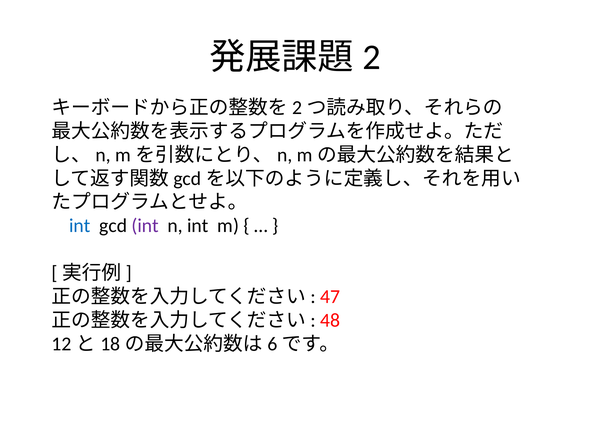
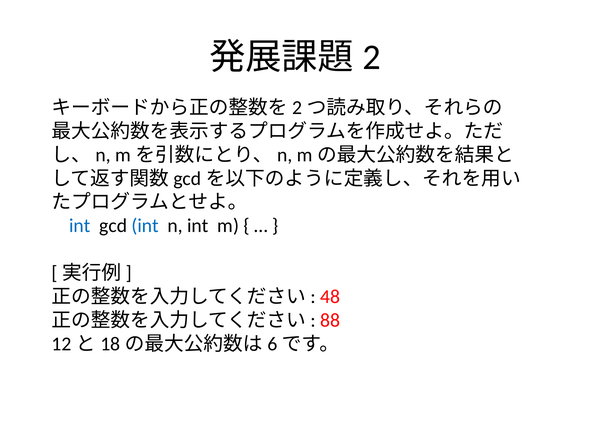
int at (145, 226) colour: purple -> blue
47: 47 -> 48
48: 48 -> 88
